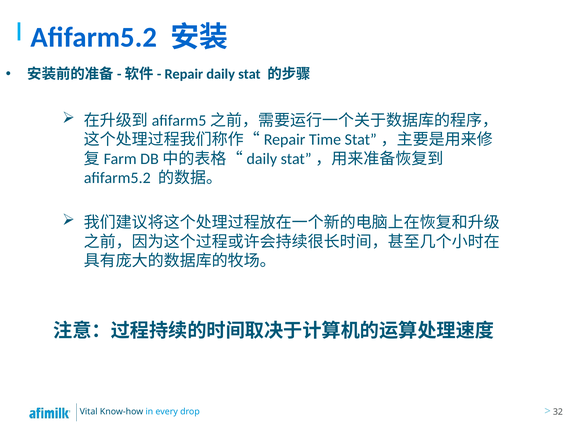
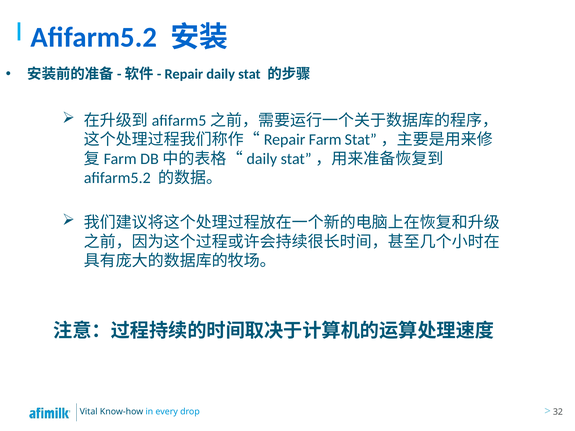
Time: Time -> Farm
